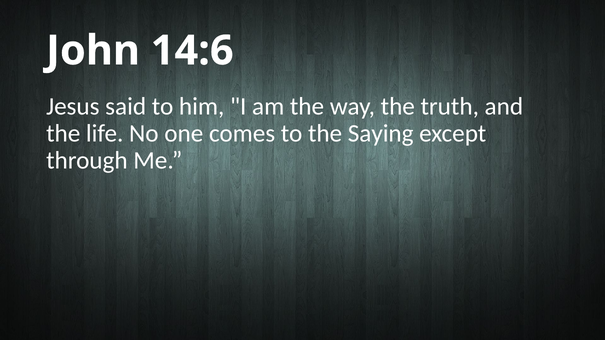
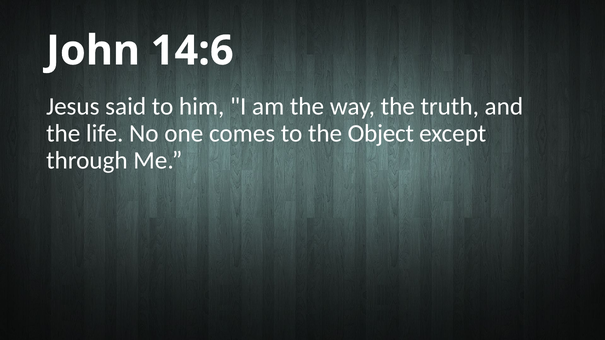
Saying: Saying -> Object
